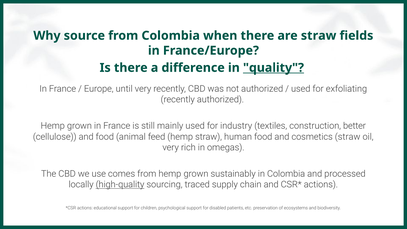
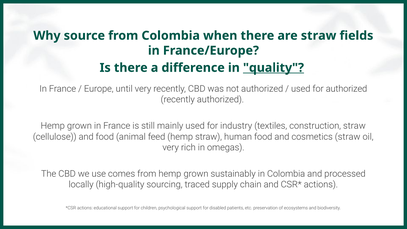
for exfoliating: exfoliating -> authorized
construction better: better -> straw
high-quality underline: present -> none
